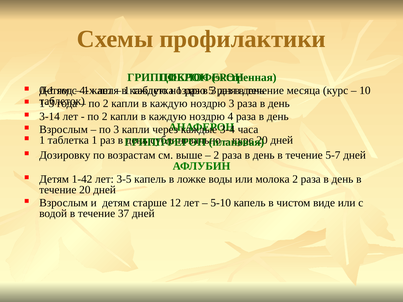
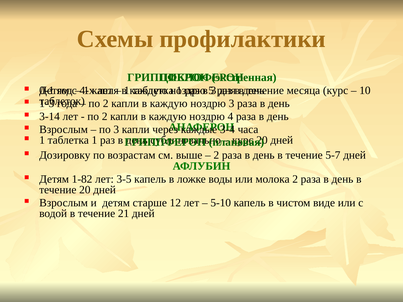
1-42: 1-42 -> 1-82
37: 37 -> 21
